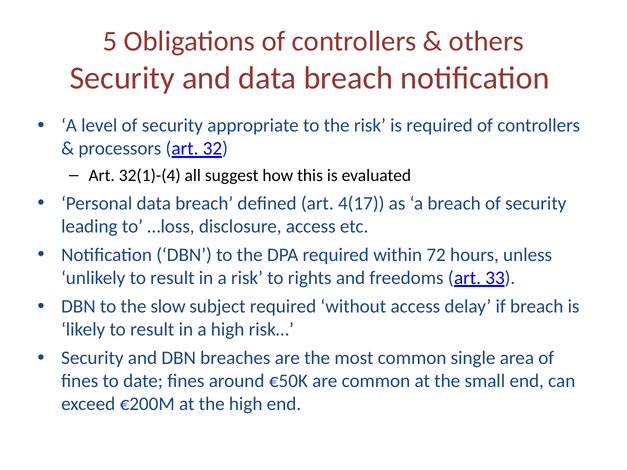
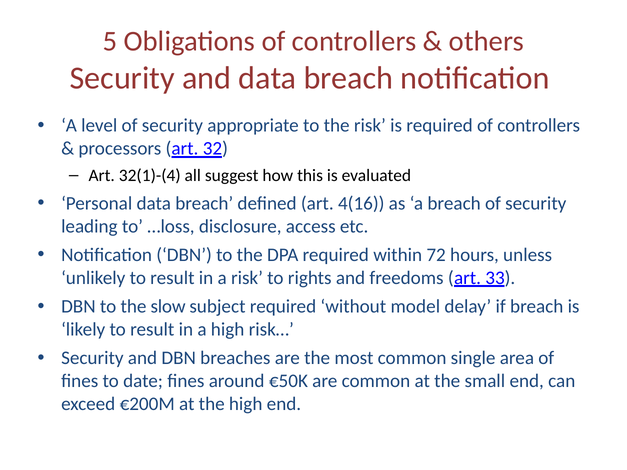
4(17: 4(17 -> 4(16
without access: access -> model
